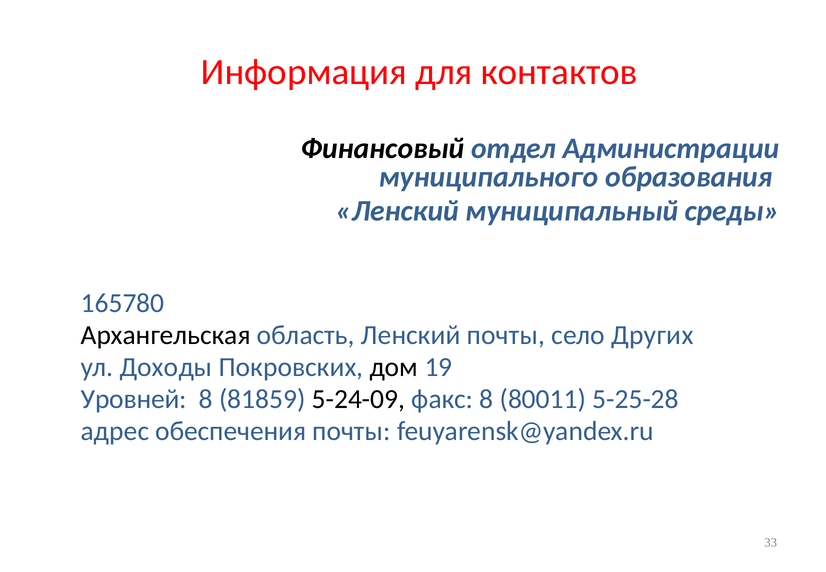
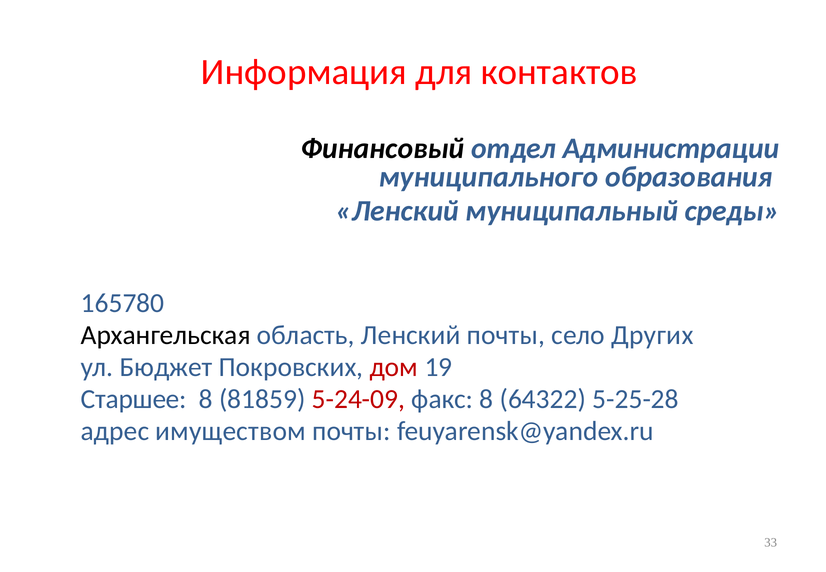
Доходы: Доходы -> Бюджет
дом colour: black -> red
Уровней: Уровней -> Старшее
5-24-09 colour: black -> red
80011: 80011 -> 64322
обеспечения: обеспечения -> имуществом
